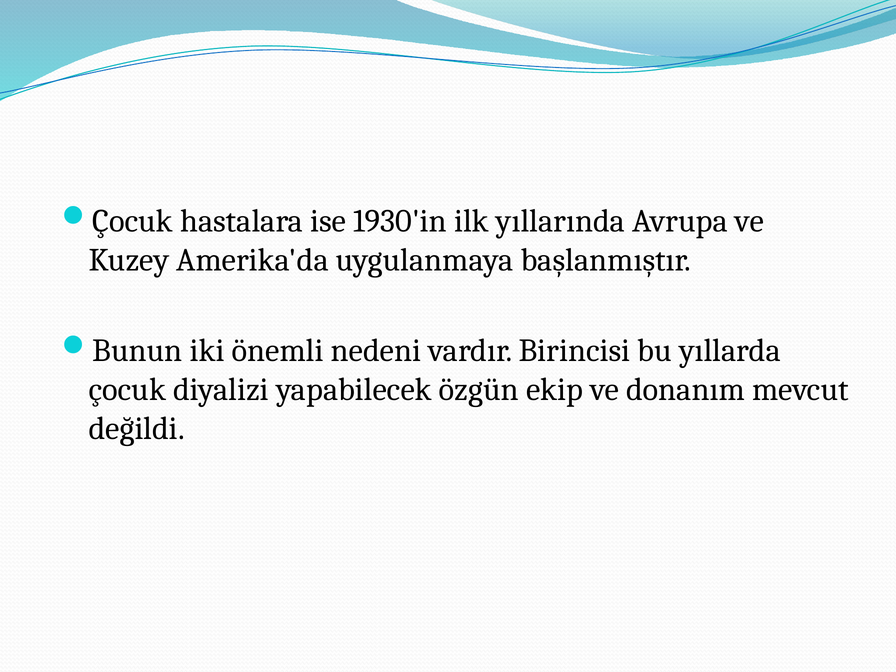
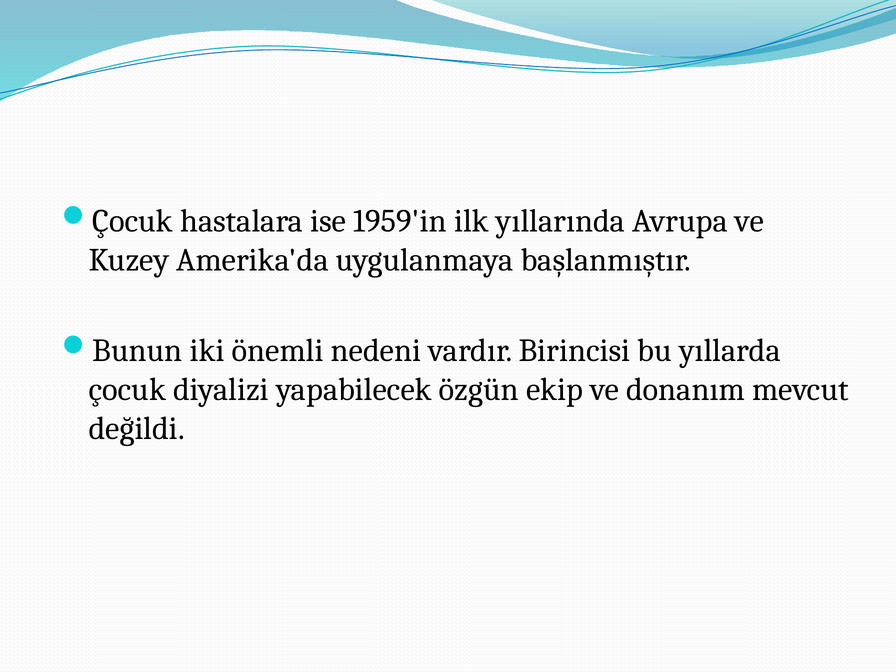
1930'in: 1930'in -> 1959'in
